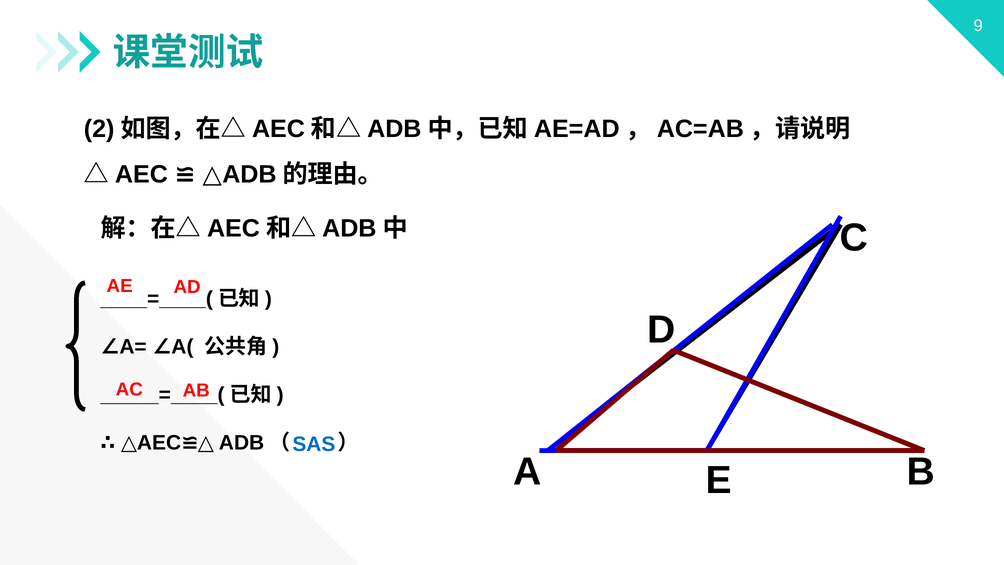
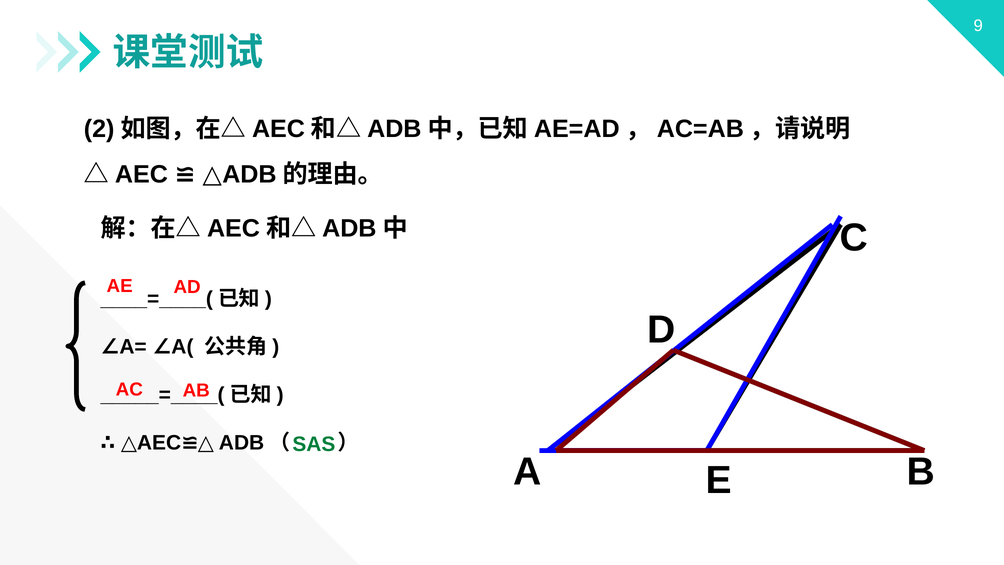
SAS colour: blue -> green
